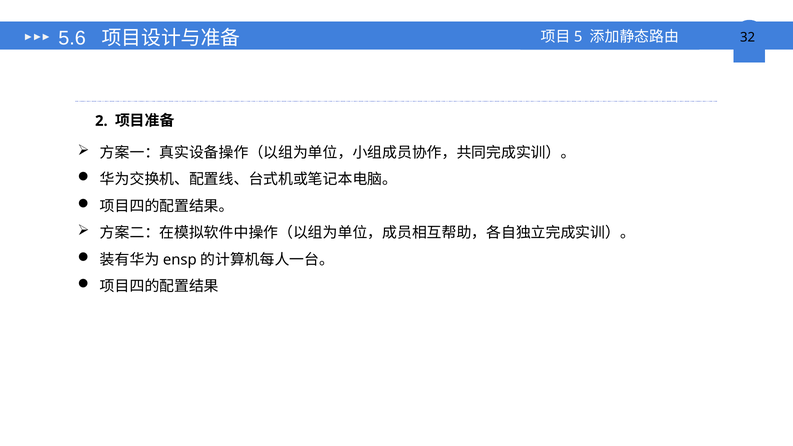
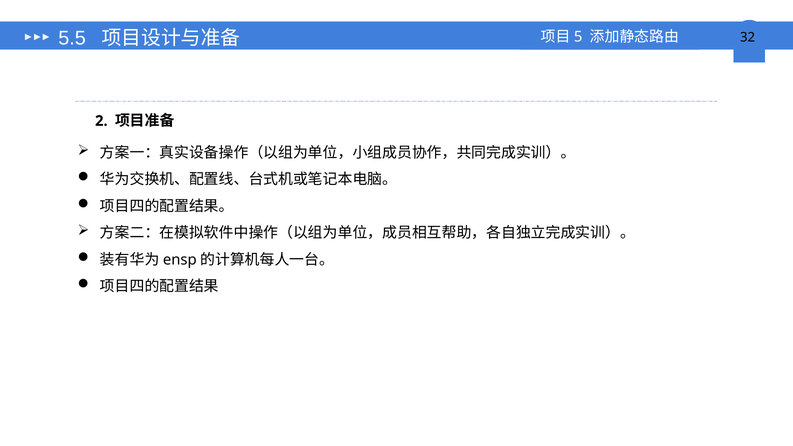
5.6: 5.6 -> 5.5
